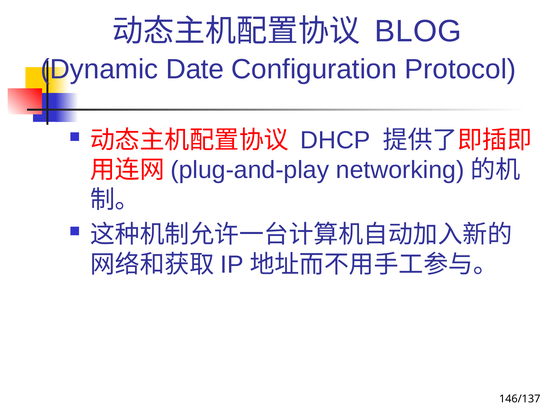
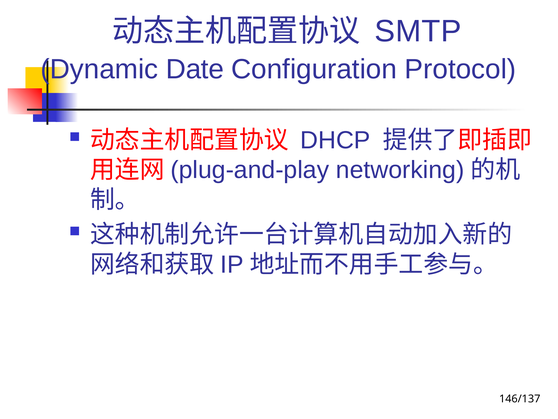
BLOG: BLOG -> SMTP
